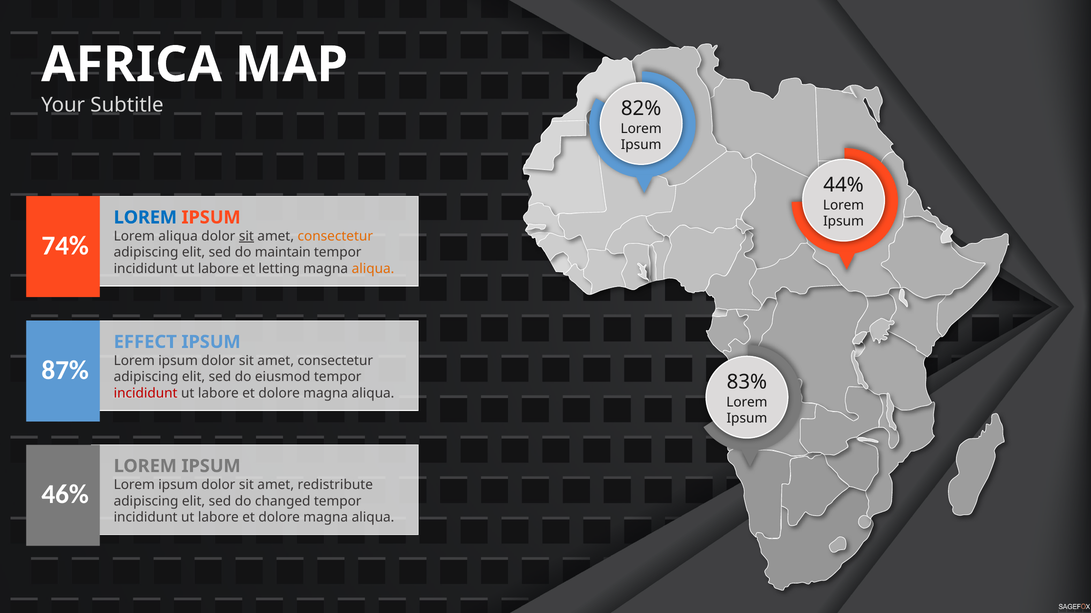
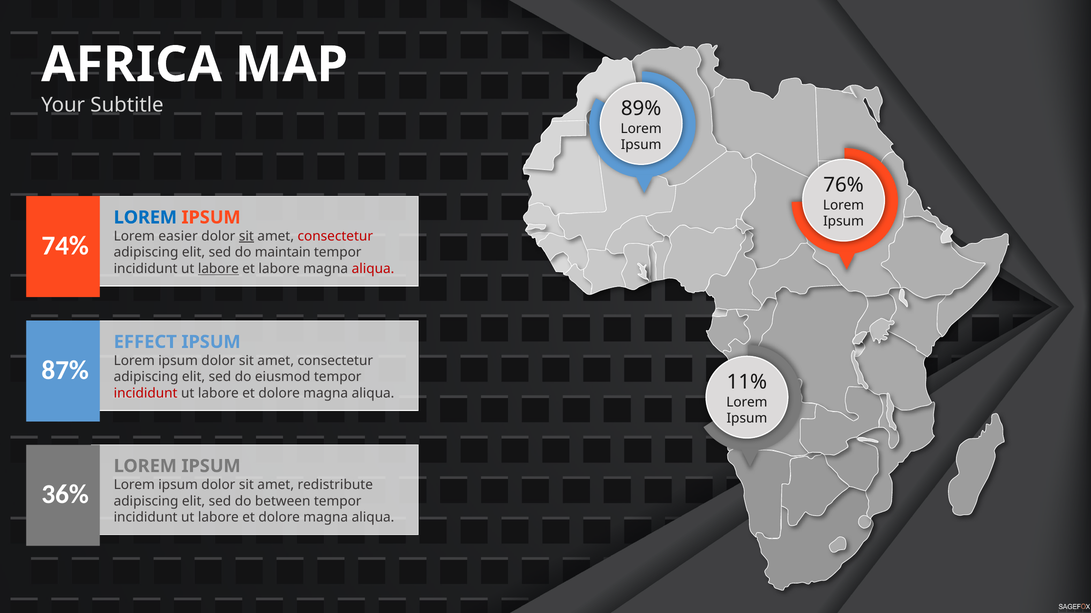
82%: 82% -> 89%
44%: 44% -> 76%
Lorem aliqua: aliqua -> easier
consectetur at (335, 236) colour: orange -> red
labore at (218, 269) underline: none -> present
et letting: letting -> labore
aliqua at (373, 269) colour: orange -> red
83%: 83% -> 11%
46%: 46% -> 36%
changed: changed -> between
